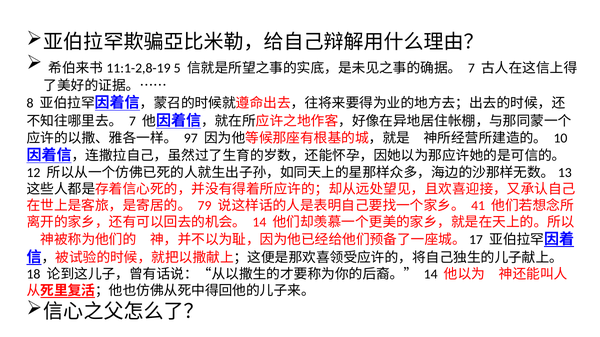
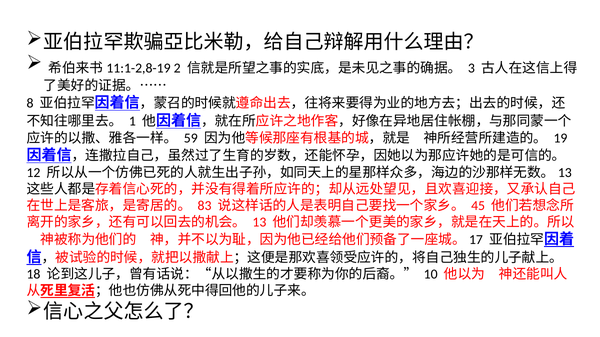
5: 5 -> 2
7 at (471, 68): 7 -> 3
7 at (132, 122): 7 -> 1
97: 97 -> 59
10: 10 -> 19
79: 79 -> 83
41: 41 -> 45
14 at (259, 222): 14 -> 13
14 at (431, 275): 14 -> 10
